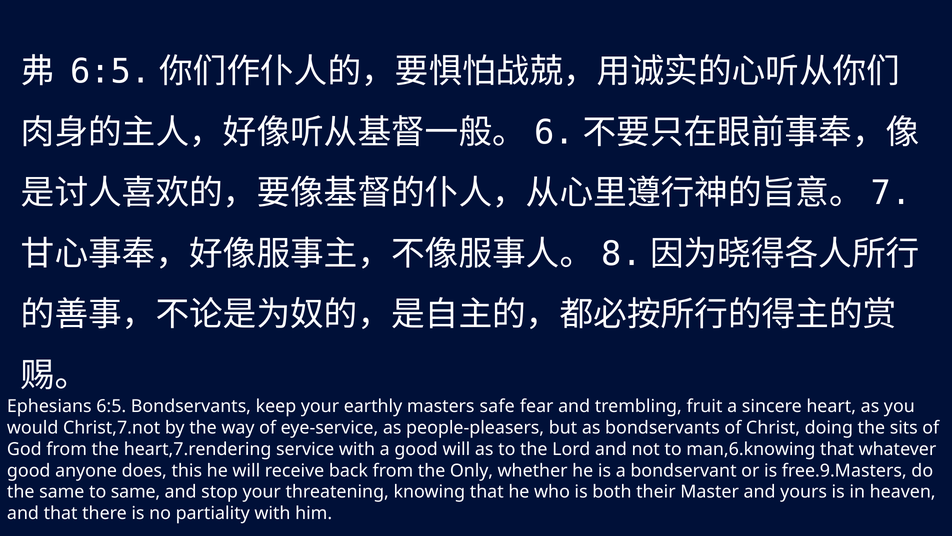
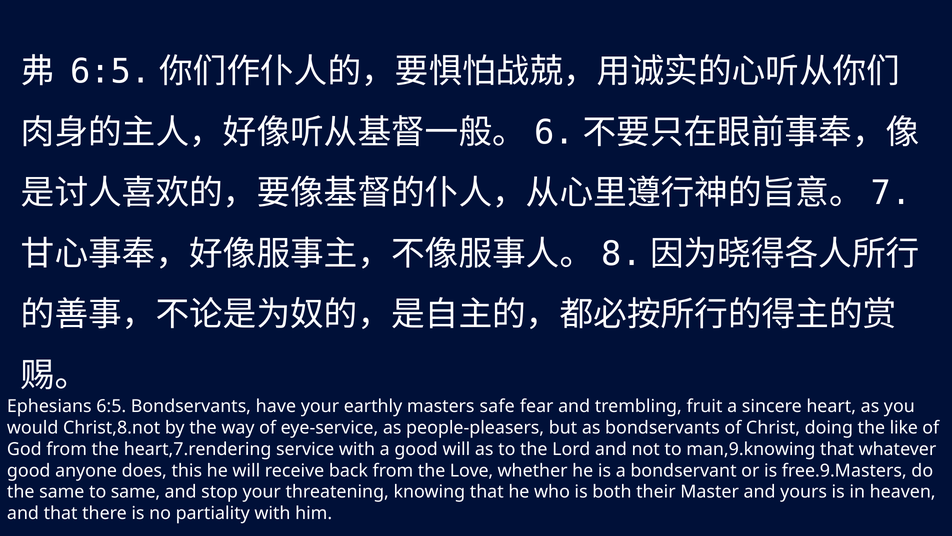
keep: keep -> have
Christ,7.not: Christ,7.not -> Christ,8.not
sits: sits -> like
man,6.knowing: man,6.knowing -> man,9.knowing
Only: Only -> Love
